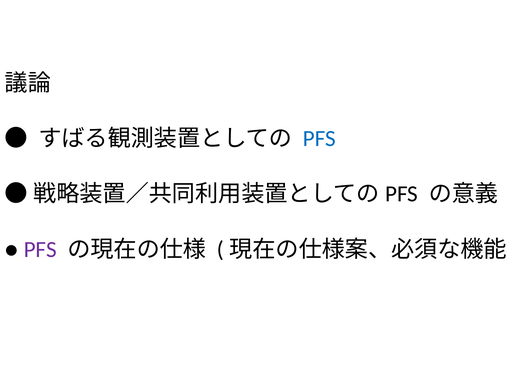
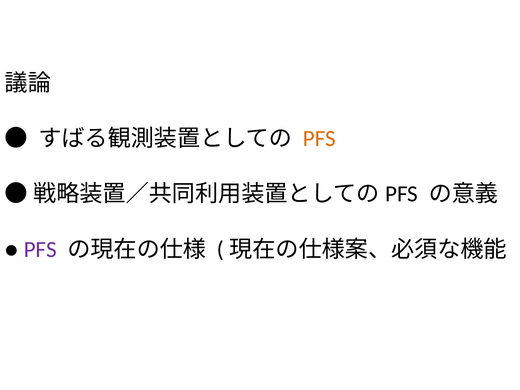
PFS at (319, 139) colour: blue -> orange
